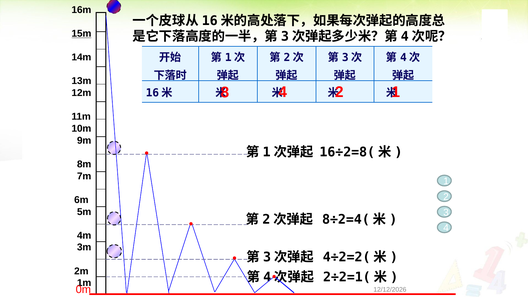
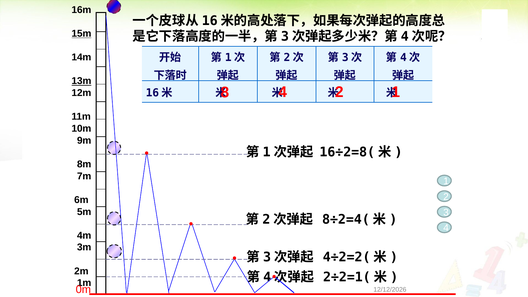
13m underline: none -> present
